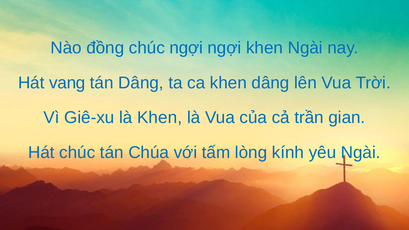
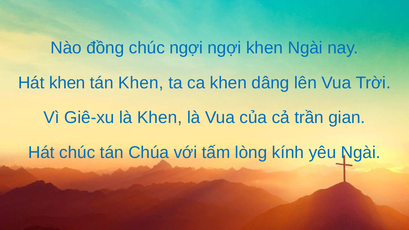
Hát vang: vang -> khen
tán Dâng: Dâng -> Khen
